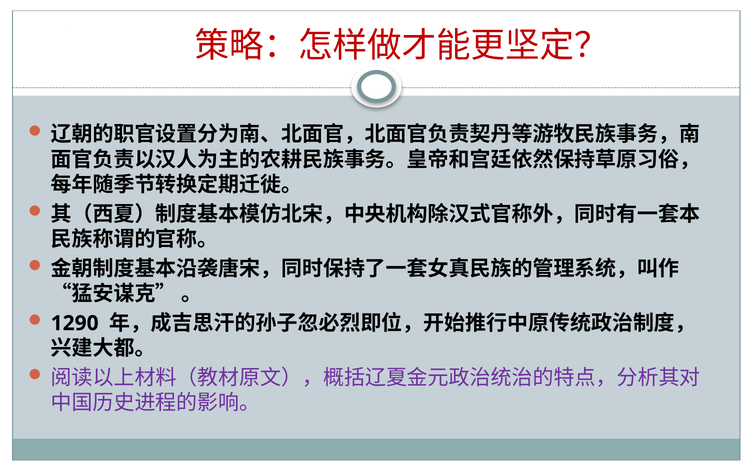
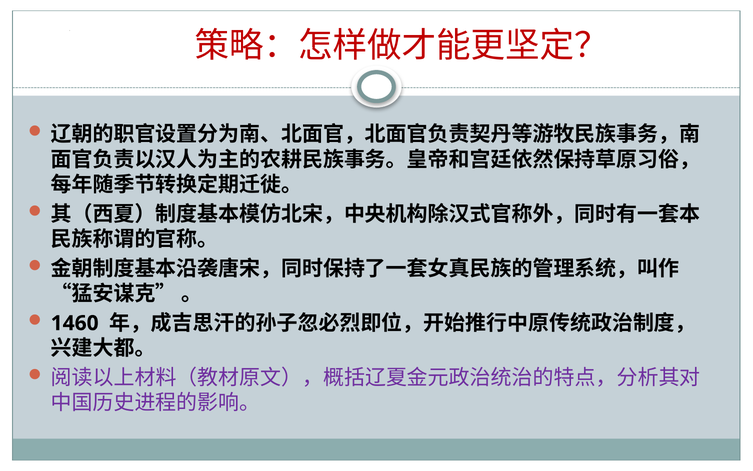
1290: 1290 -> 1460
